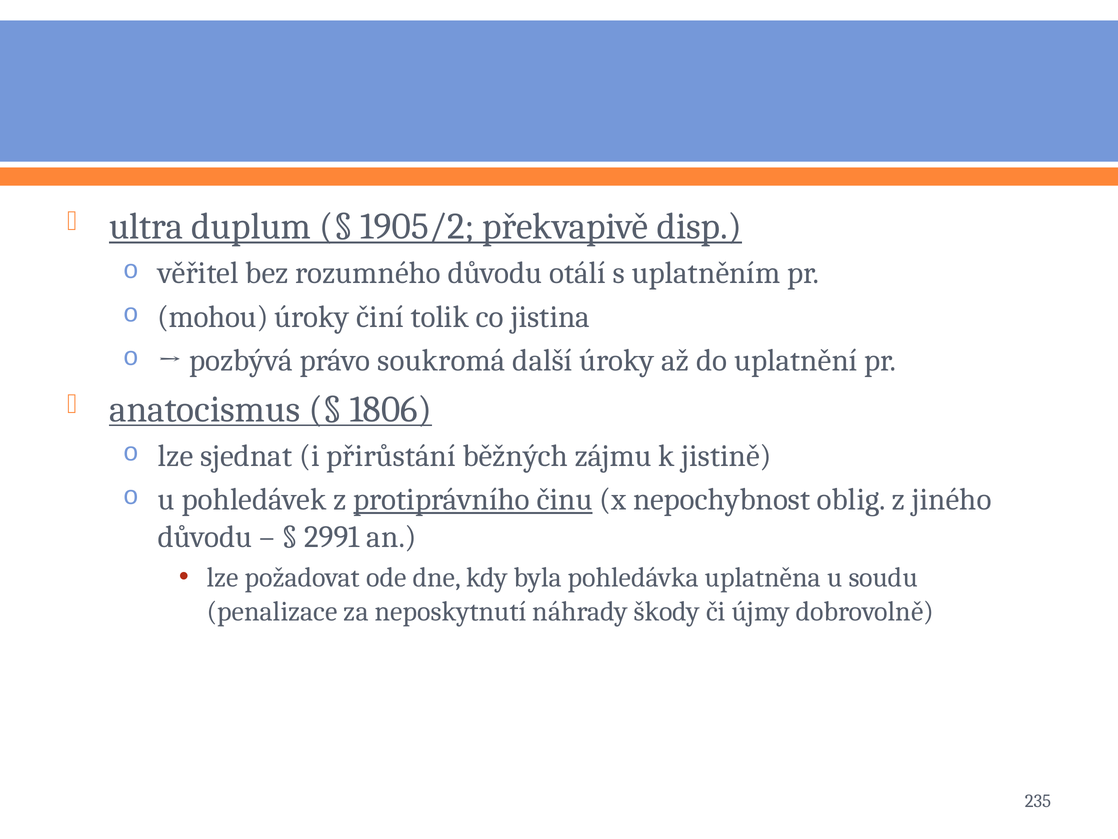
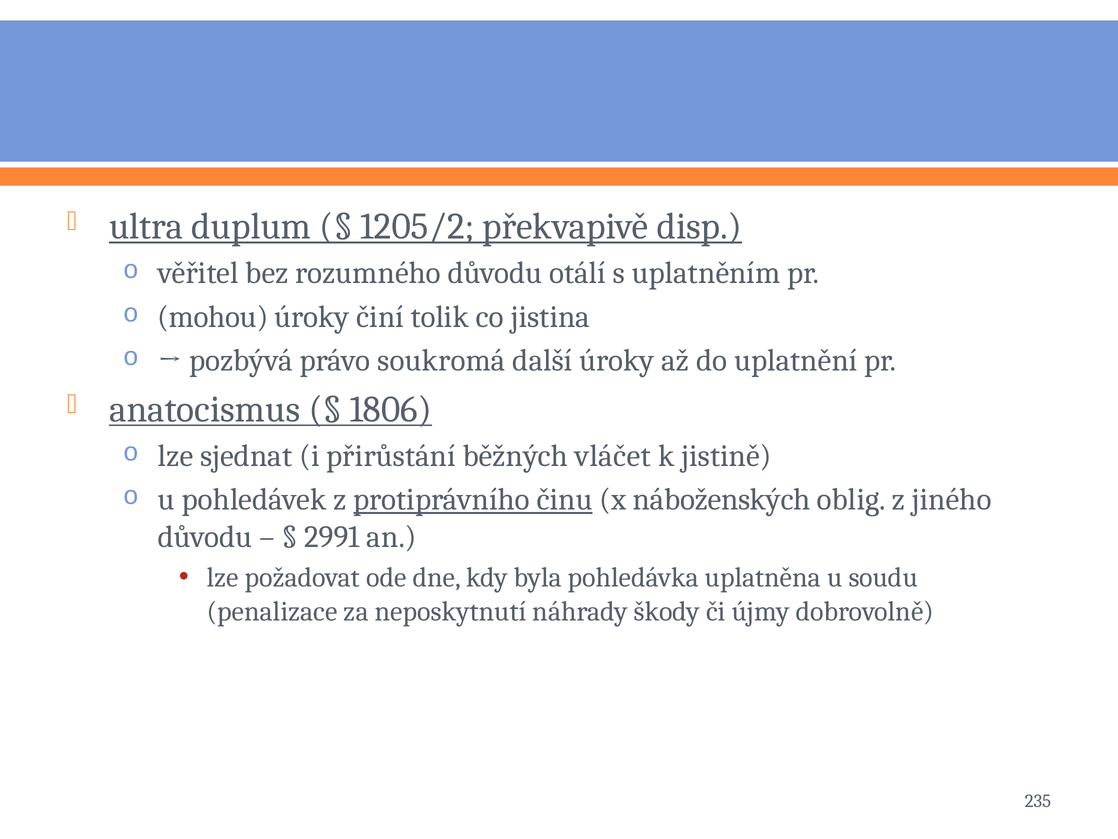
1905/2: 1905/2 -> 1205/2
zájmu: zájmu -> vláčet
nepochybnost: nepochybnost -> náboženských
